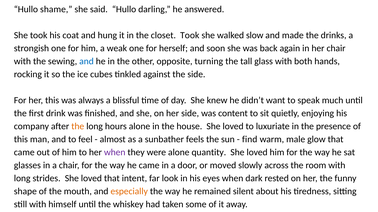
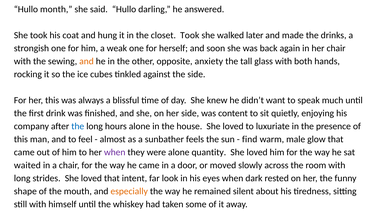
shame: shame -> month
slow: slow -> later
and at (87, 62) colour: blue -> orange
turning: turning -> anxiety
the at (78, 127) colour: orange -> blue
glasses: glasses -> waited
